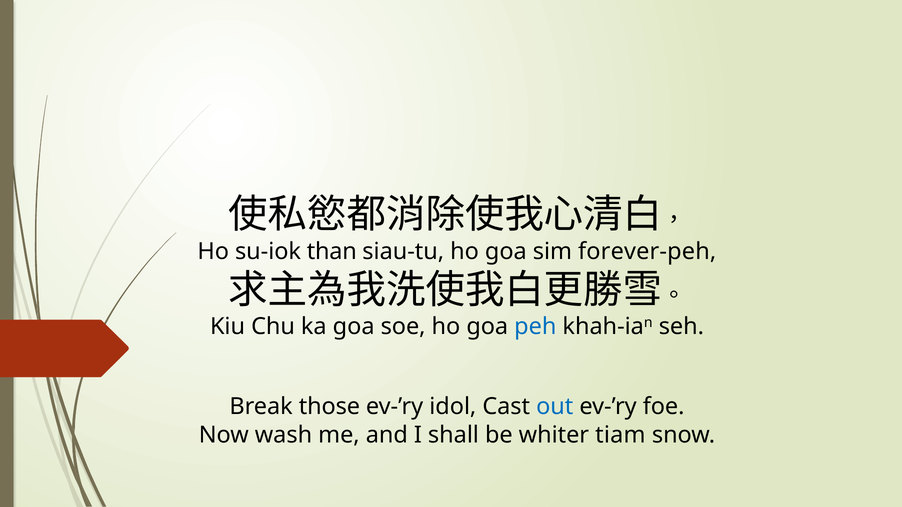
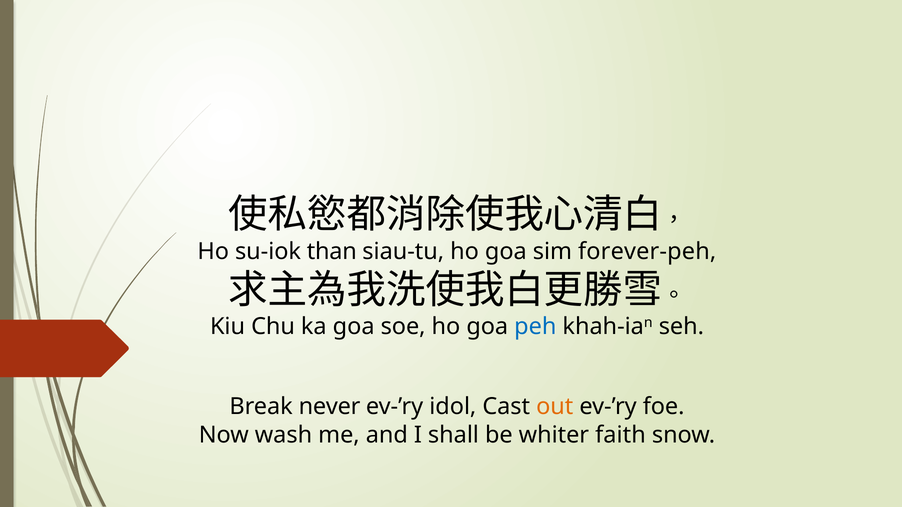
those: those -> never
out colour: blue -> orange
tiam: tiam -> faith
